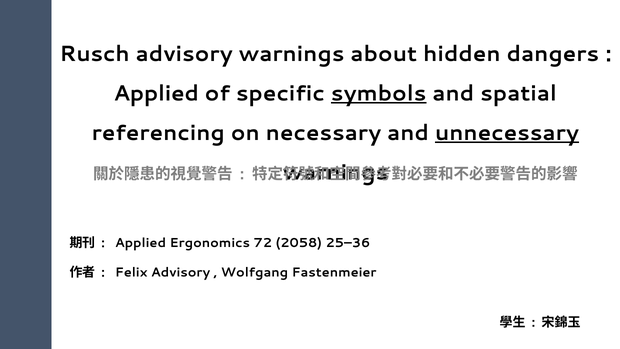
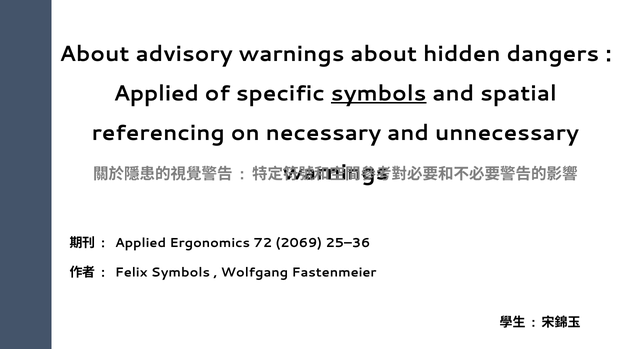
Rusch at (94, 54): Rusch -> About
unnecessary underline: present -> none
2058: 2058 -> 2069
Felix Advisory: Advisory -> Symbols
